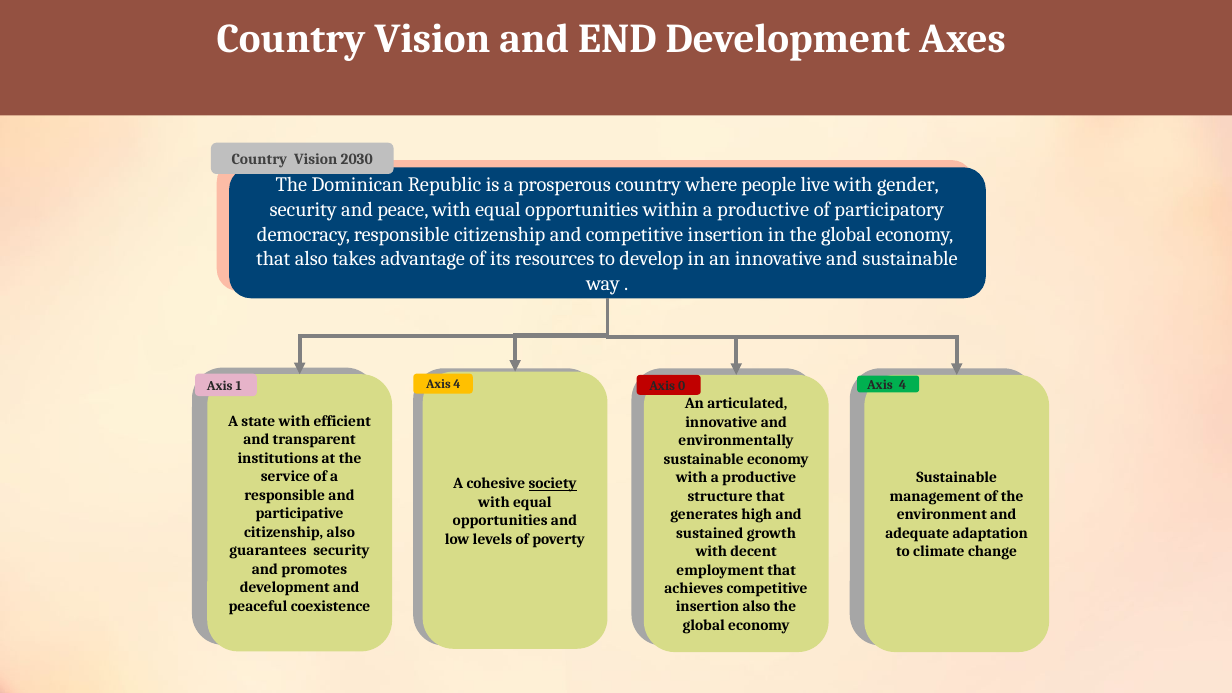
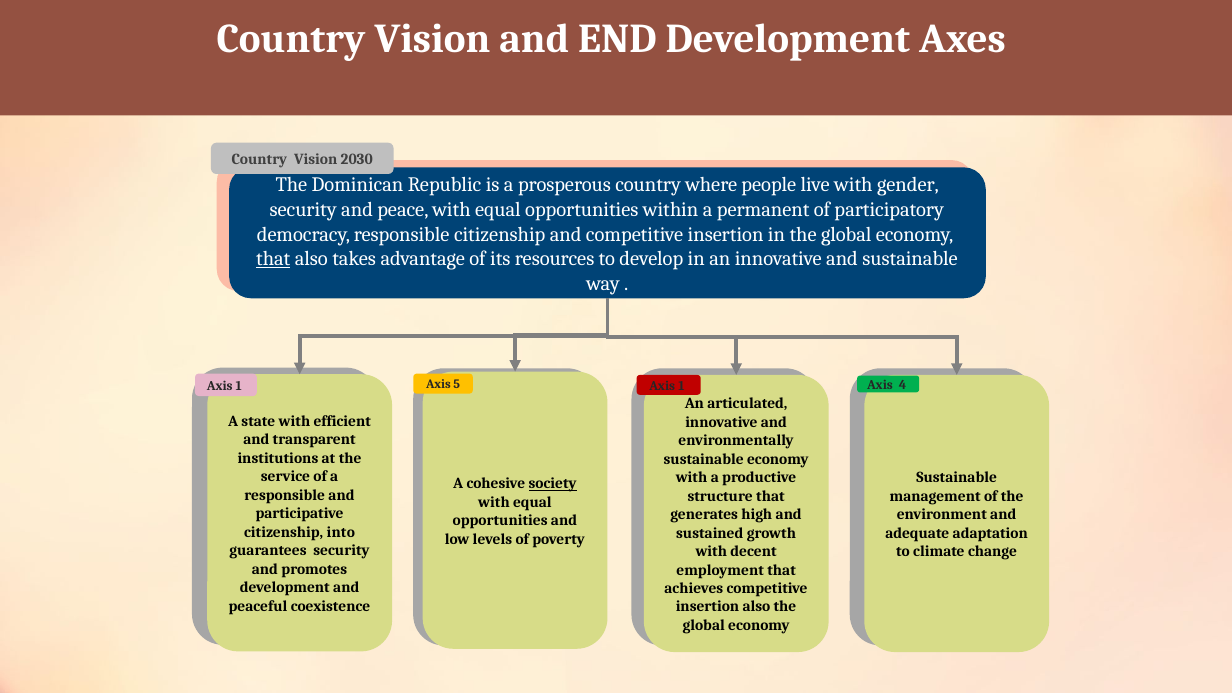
within a productive: productive -> permanent
that at (273, 259) underline: none -> present
1 Axis 4: 4 -> 5
0 at (682, 386): 0 -> 1
citizenship also: also -> into
